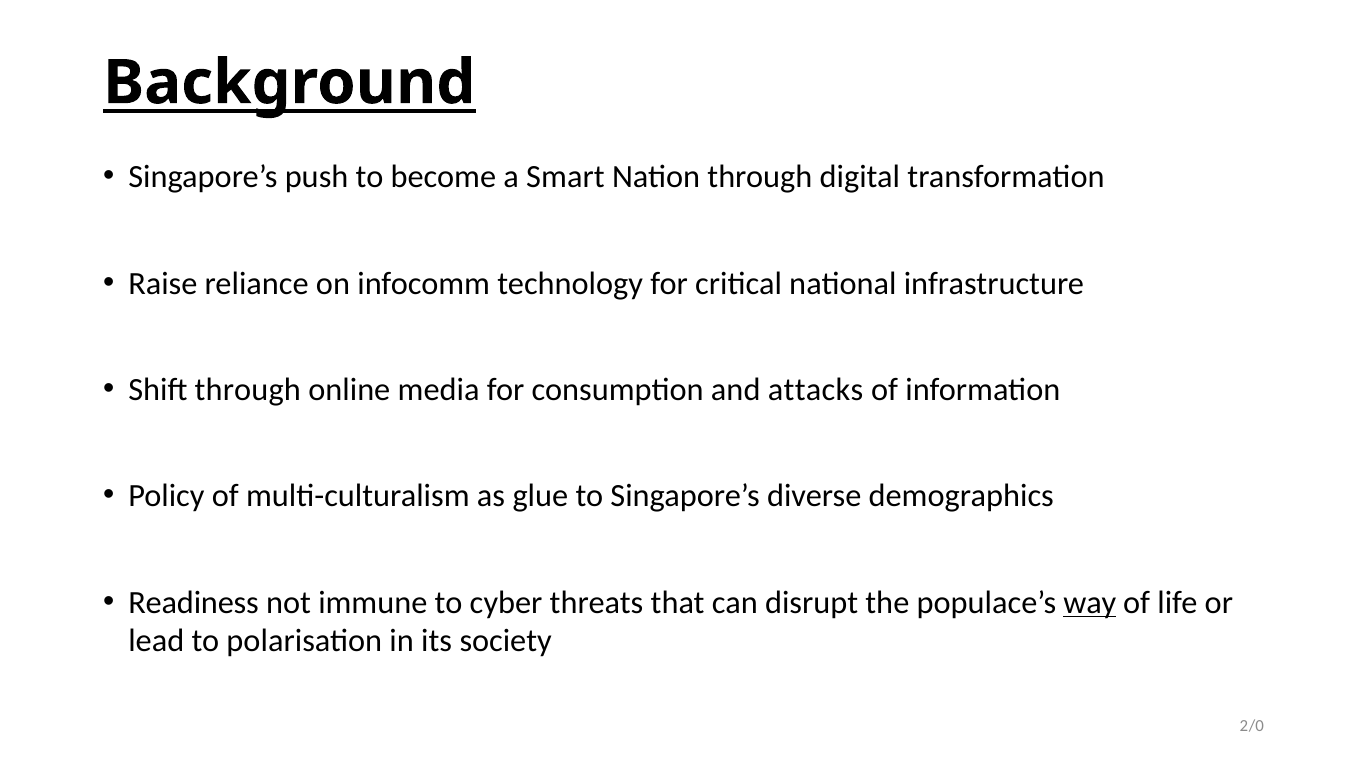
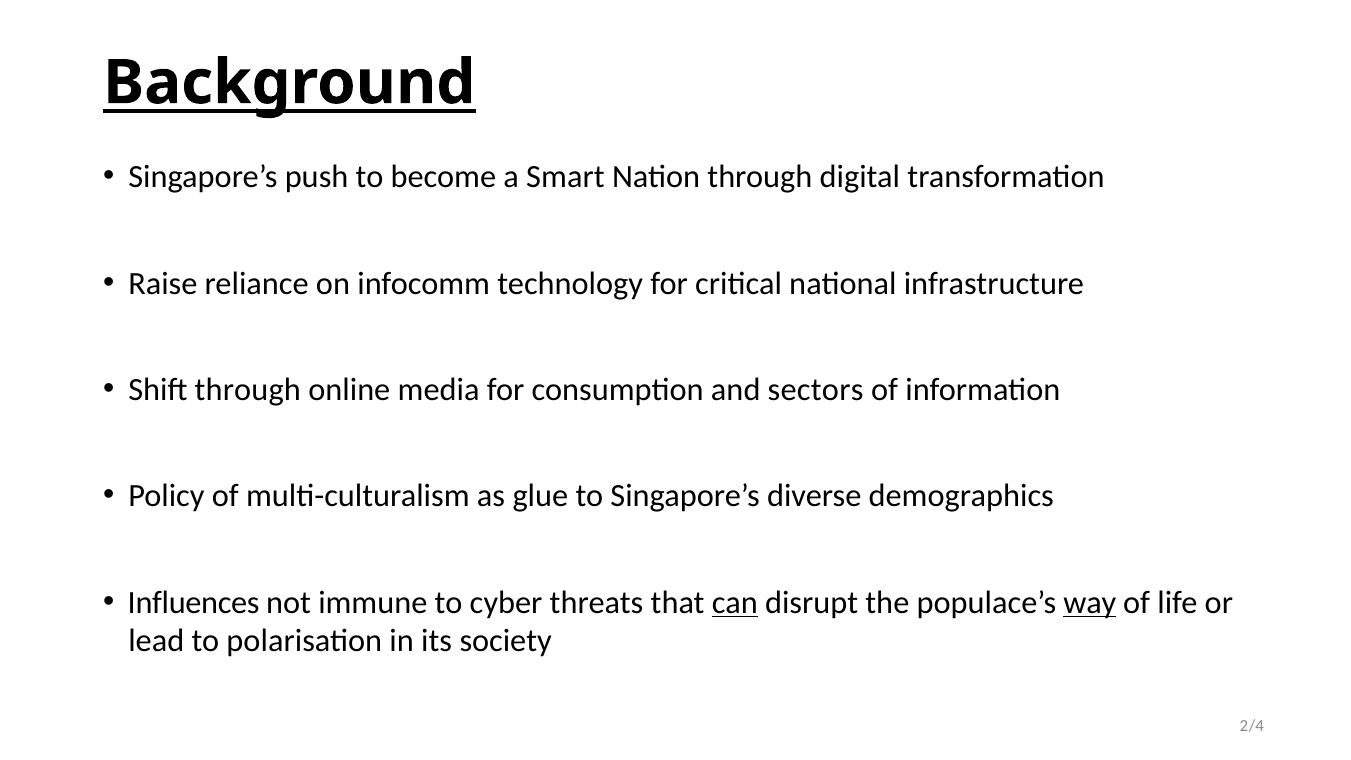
attacks: attacks -> sectors
Readiness: Readiness -> Influences
can underline: none -> present
/0: /0 -> /4
